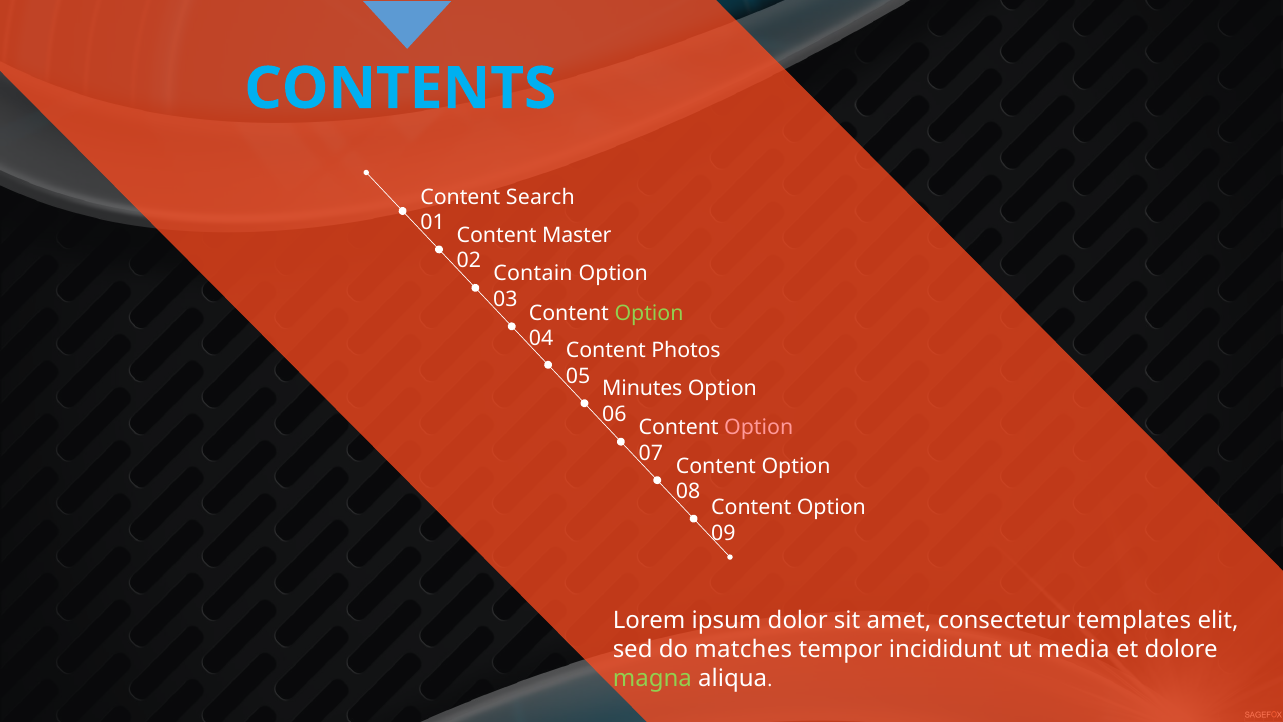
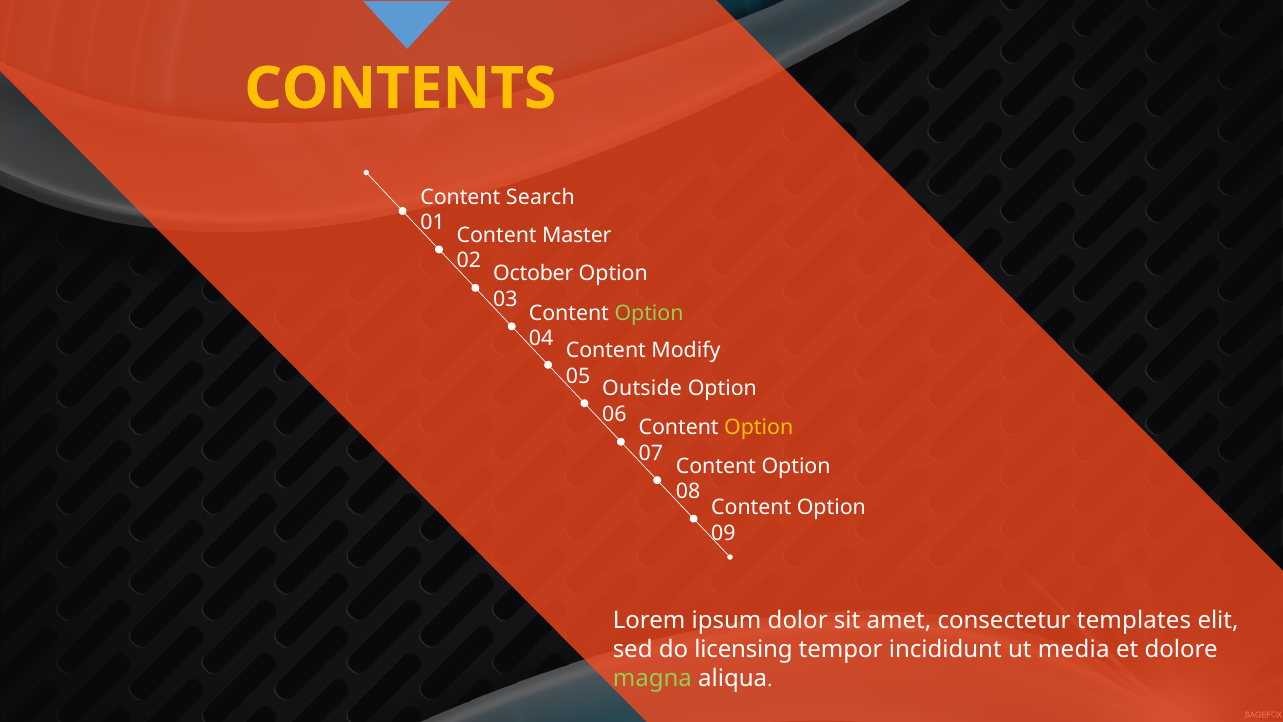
CONTENTS colour: light blue -> yellow
Contain: Contain -> October
Photos: Photos -> Modify
Minutes: Minutes -> Outside
Option at (759, 428) colour: pink -> yellow
matches: matches -> licensing
